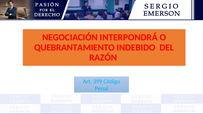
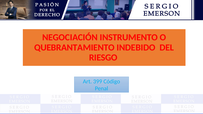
INTERPONDRÁ: INTERPONDRÁ -> INSTRUMENTO
RAZÓN: RAZÓN -> RIESGO
